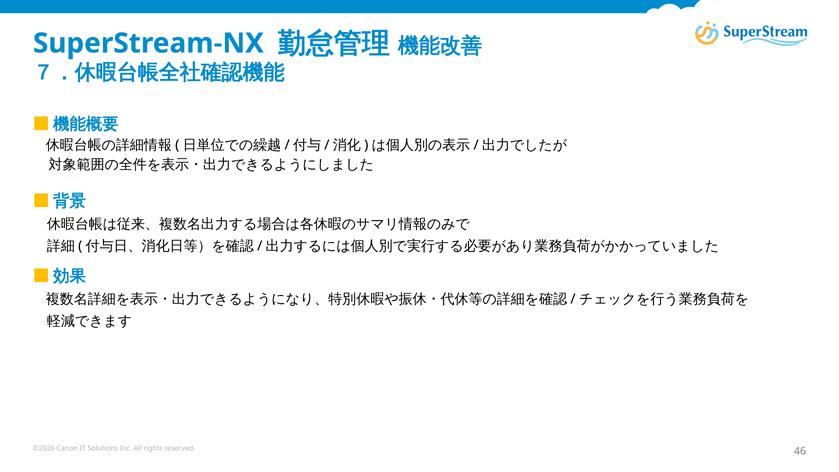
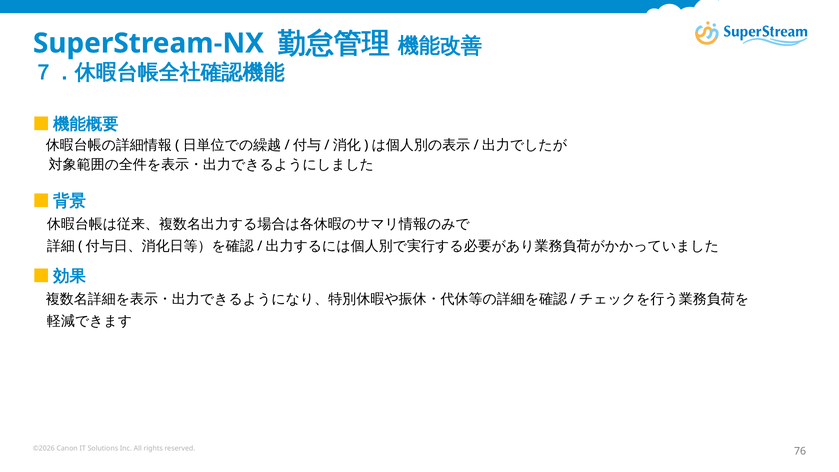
46: 46 -> 76
